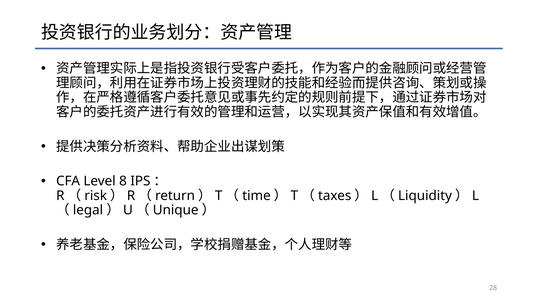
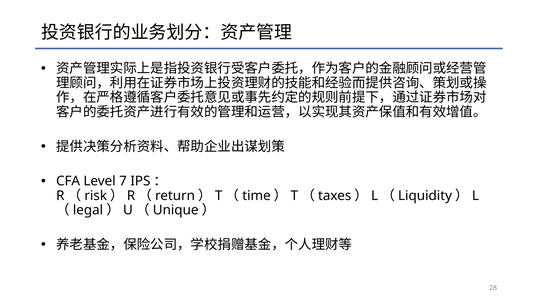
8: 8 -> 7
